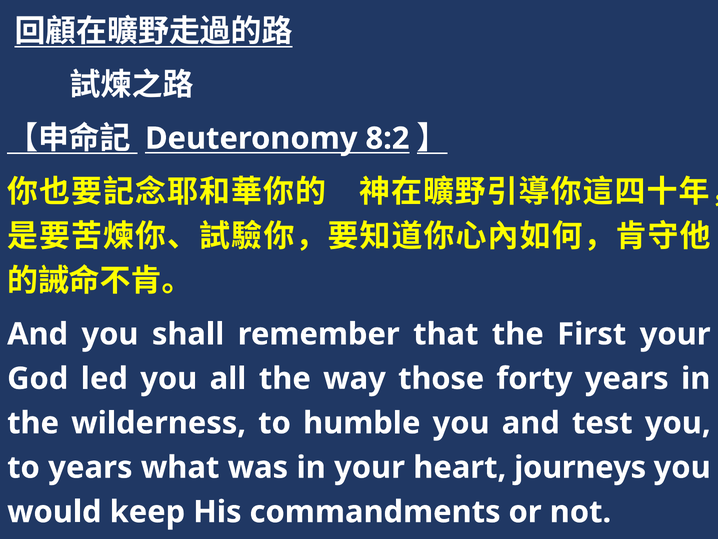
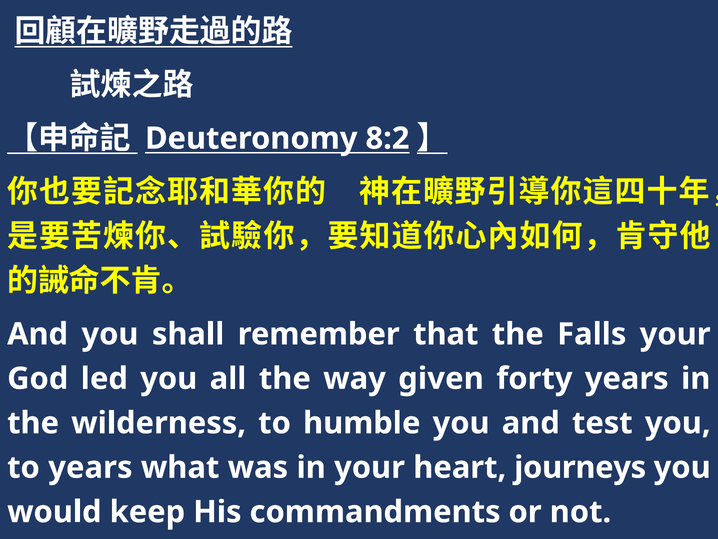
First: First -> Falls
those: those -> given
